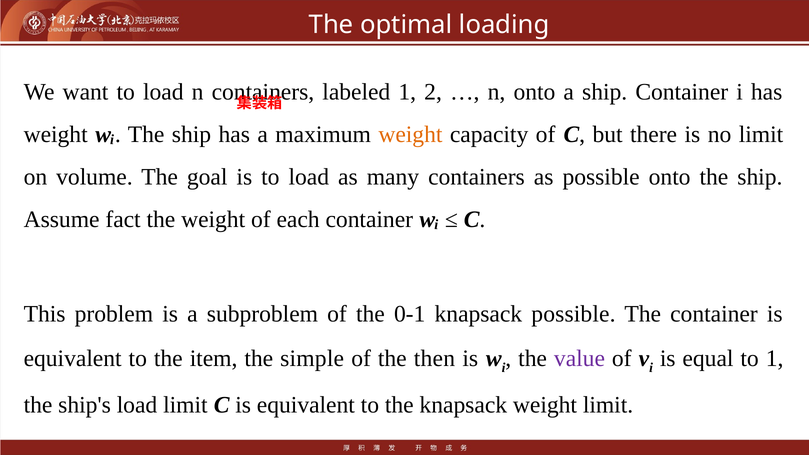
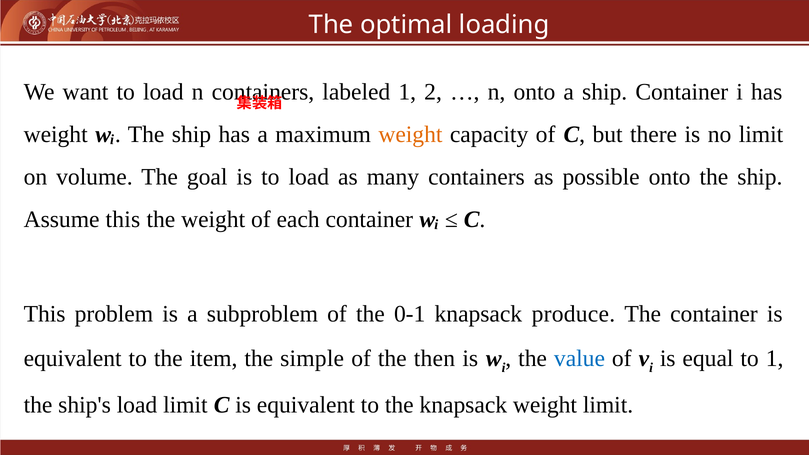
Assume fact: fact -> this
knapsack possible: possible -> produce
value colour: purple -> blue
